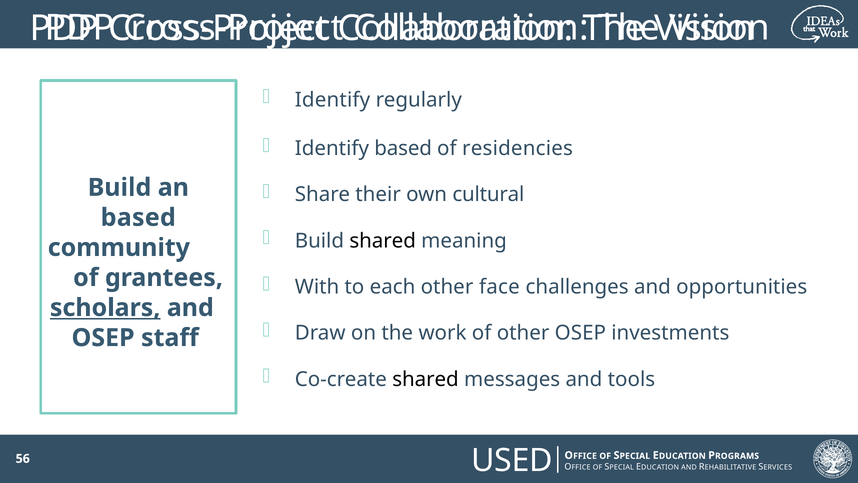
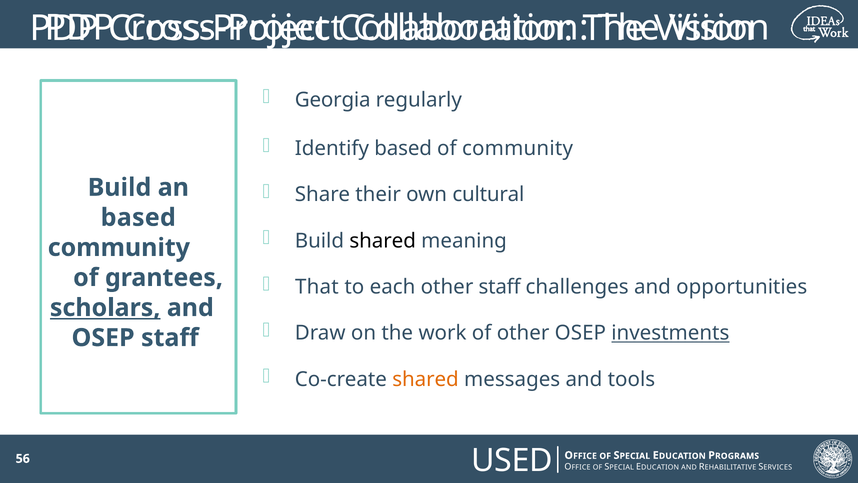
Identify at (333, 100): Identify -> Georgia
of residencies: residencies -> community
With: With -> That
other face: face -> staff
investments underline: none -> present
shared at (426, 379) colour: black -> orange
